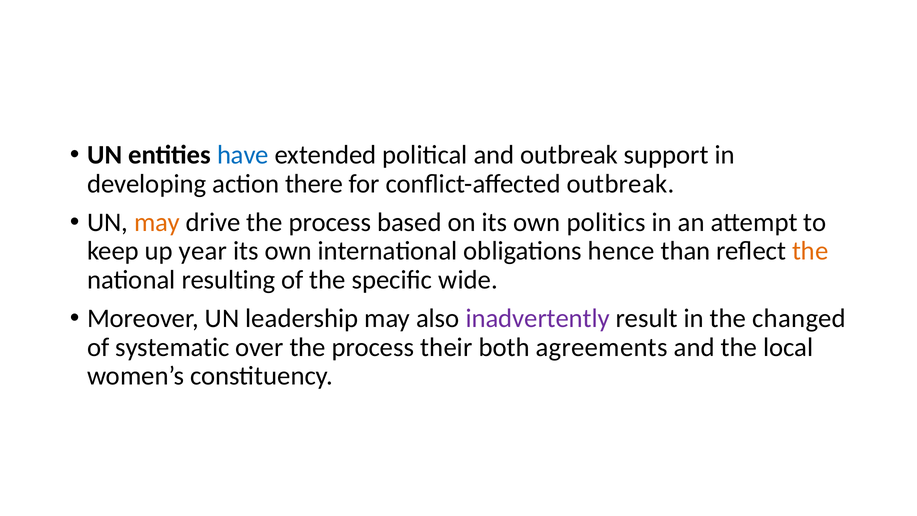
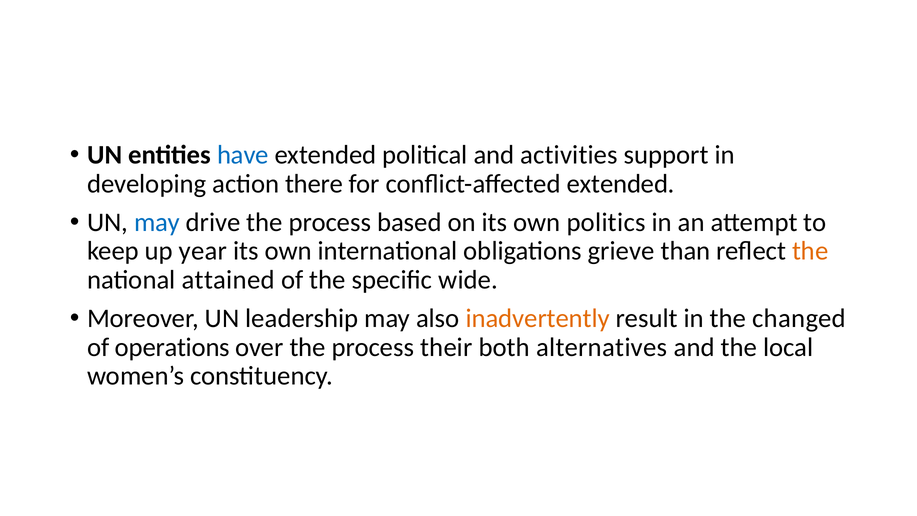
and outbreak: outbreak -> activities
conflict-affected outbreak: outbreak -> extended
may at (157, 222) colour: orange -> blue
hence: hence -> grieve
resulting: resulting -> attained
inadvertently colour: purple -> orange
systematic: systematic -> operations
agreements: agreements -> alternatives
